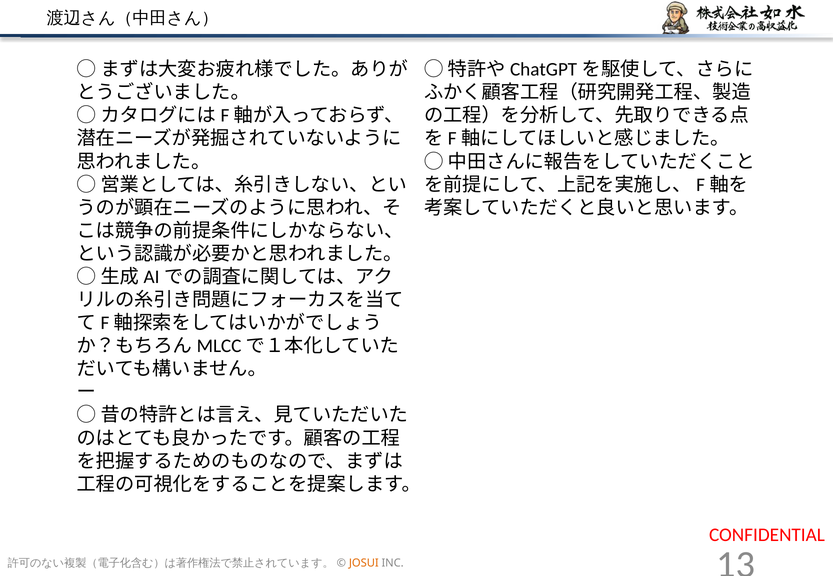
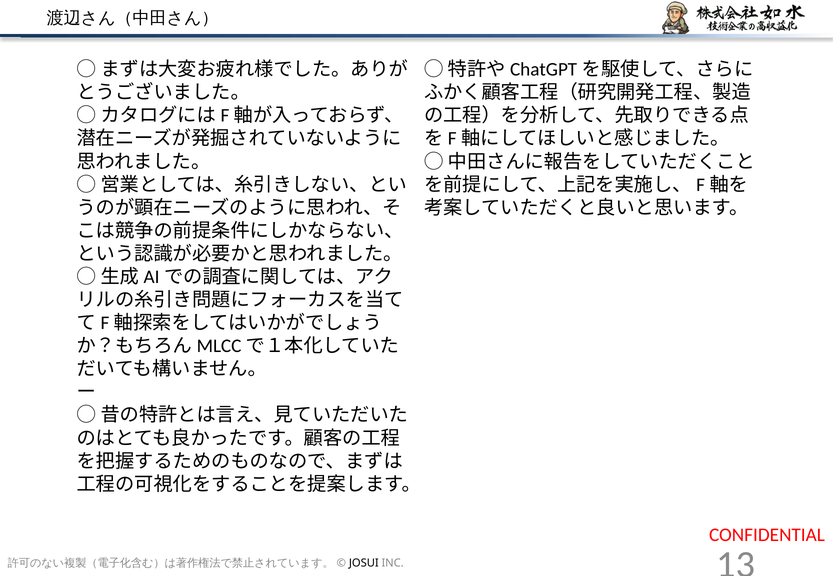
JOSUI colour: orange -> black
